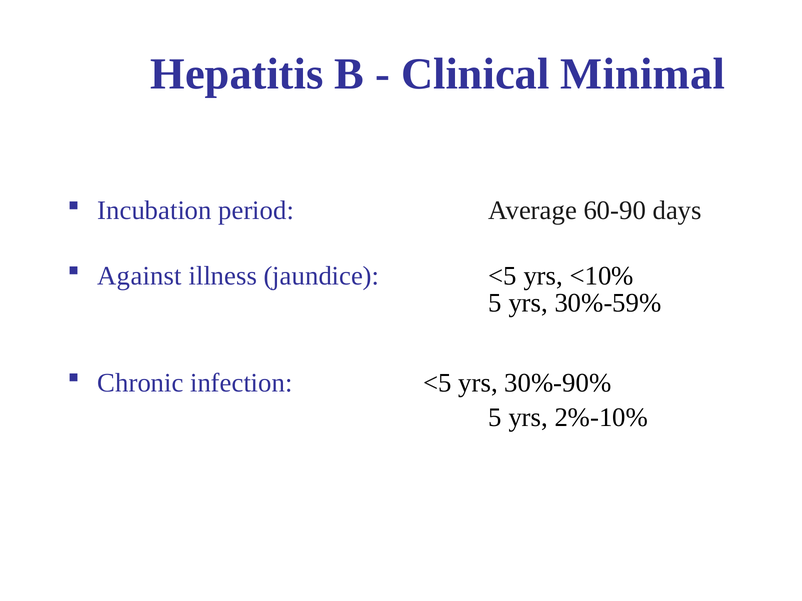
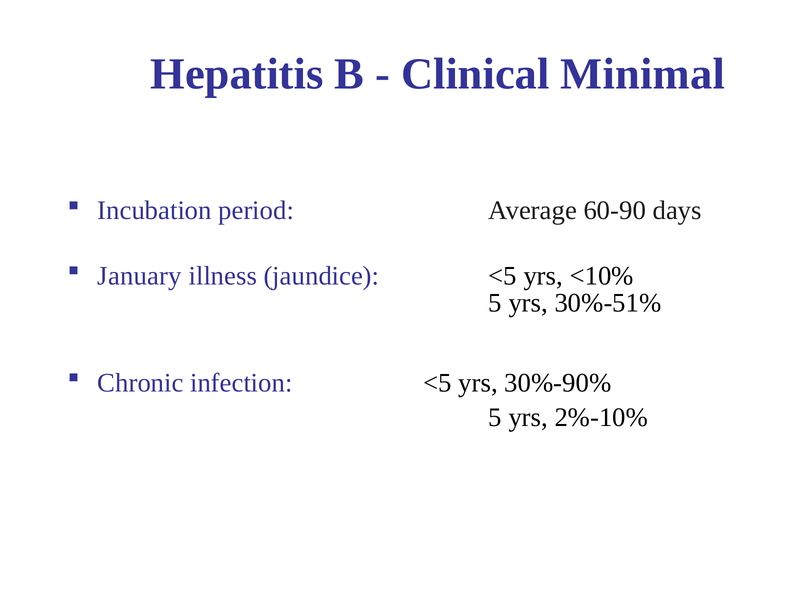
Against: Against -> January
30%-59%: 30%-59% -> 30%-51%
